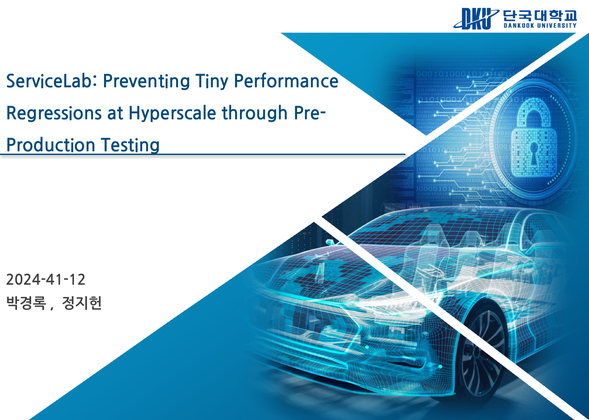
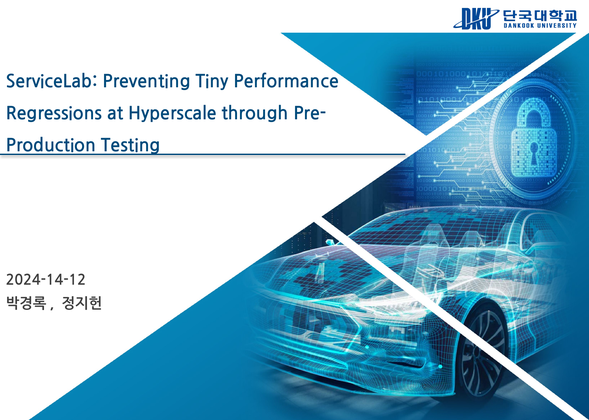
2024-41-12: 2024-41-12 -> 2024-14-12
